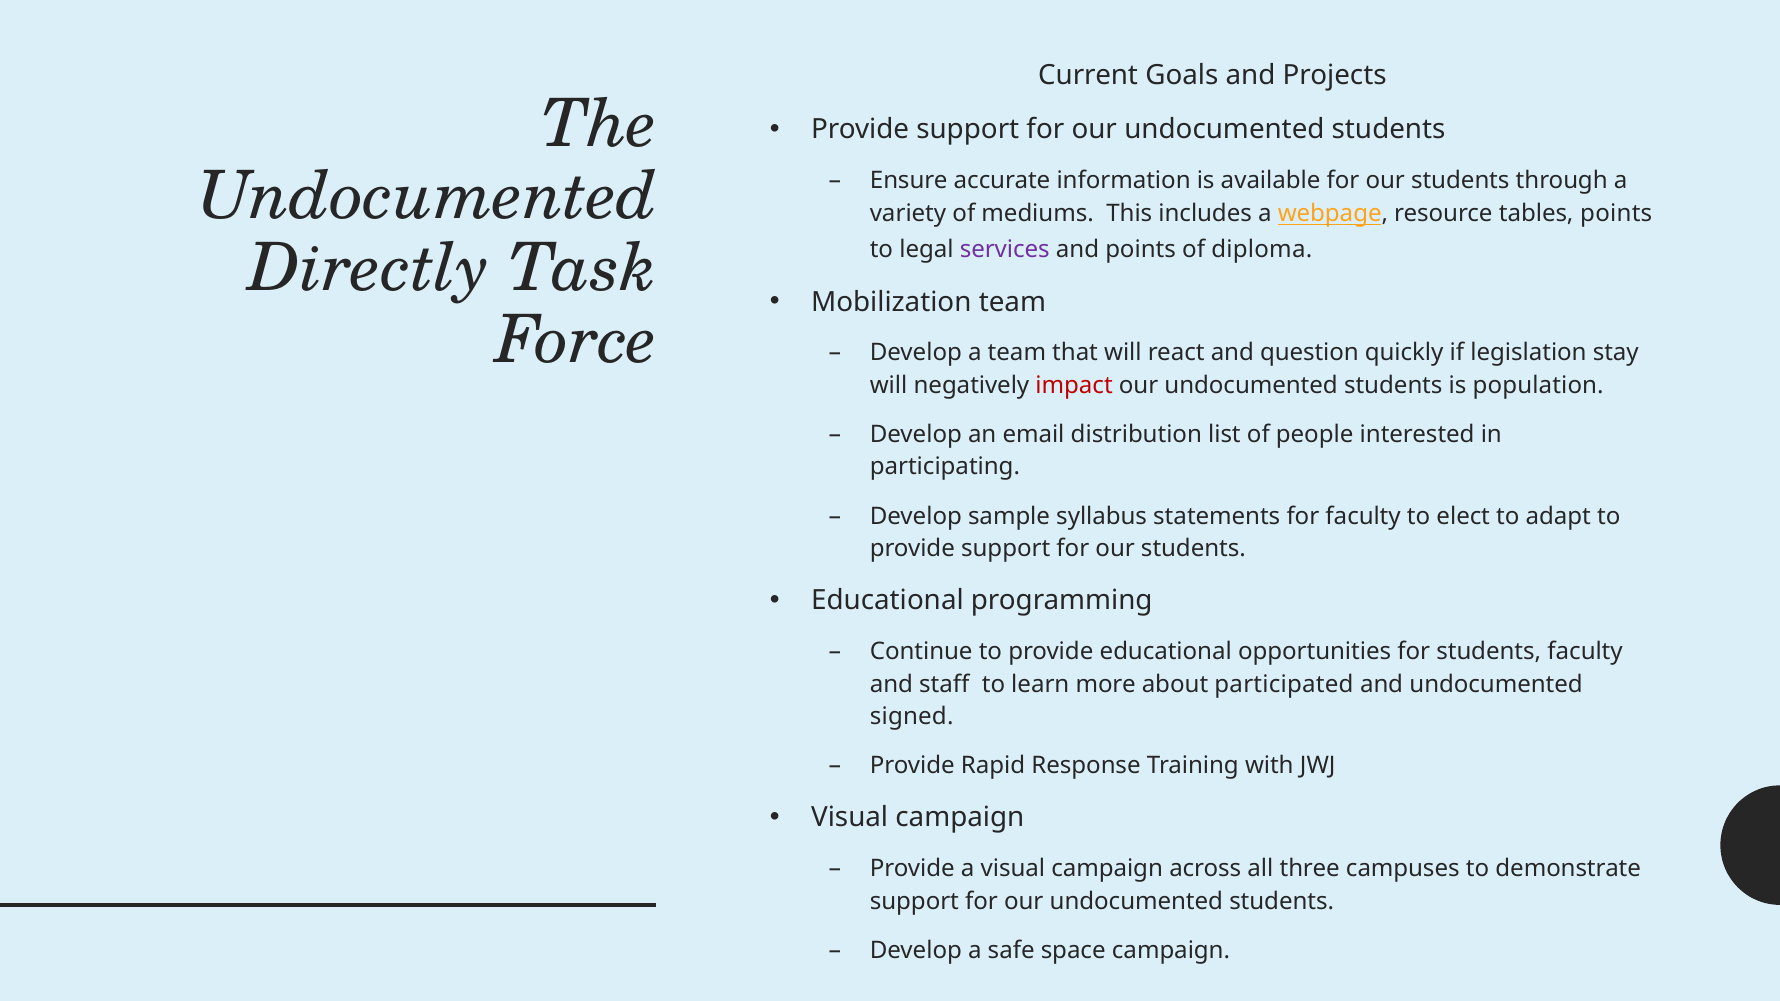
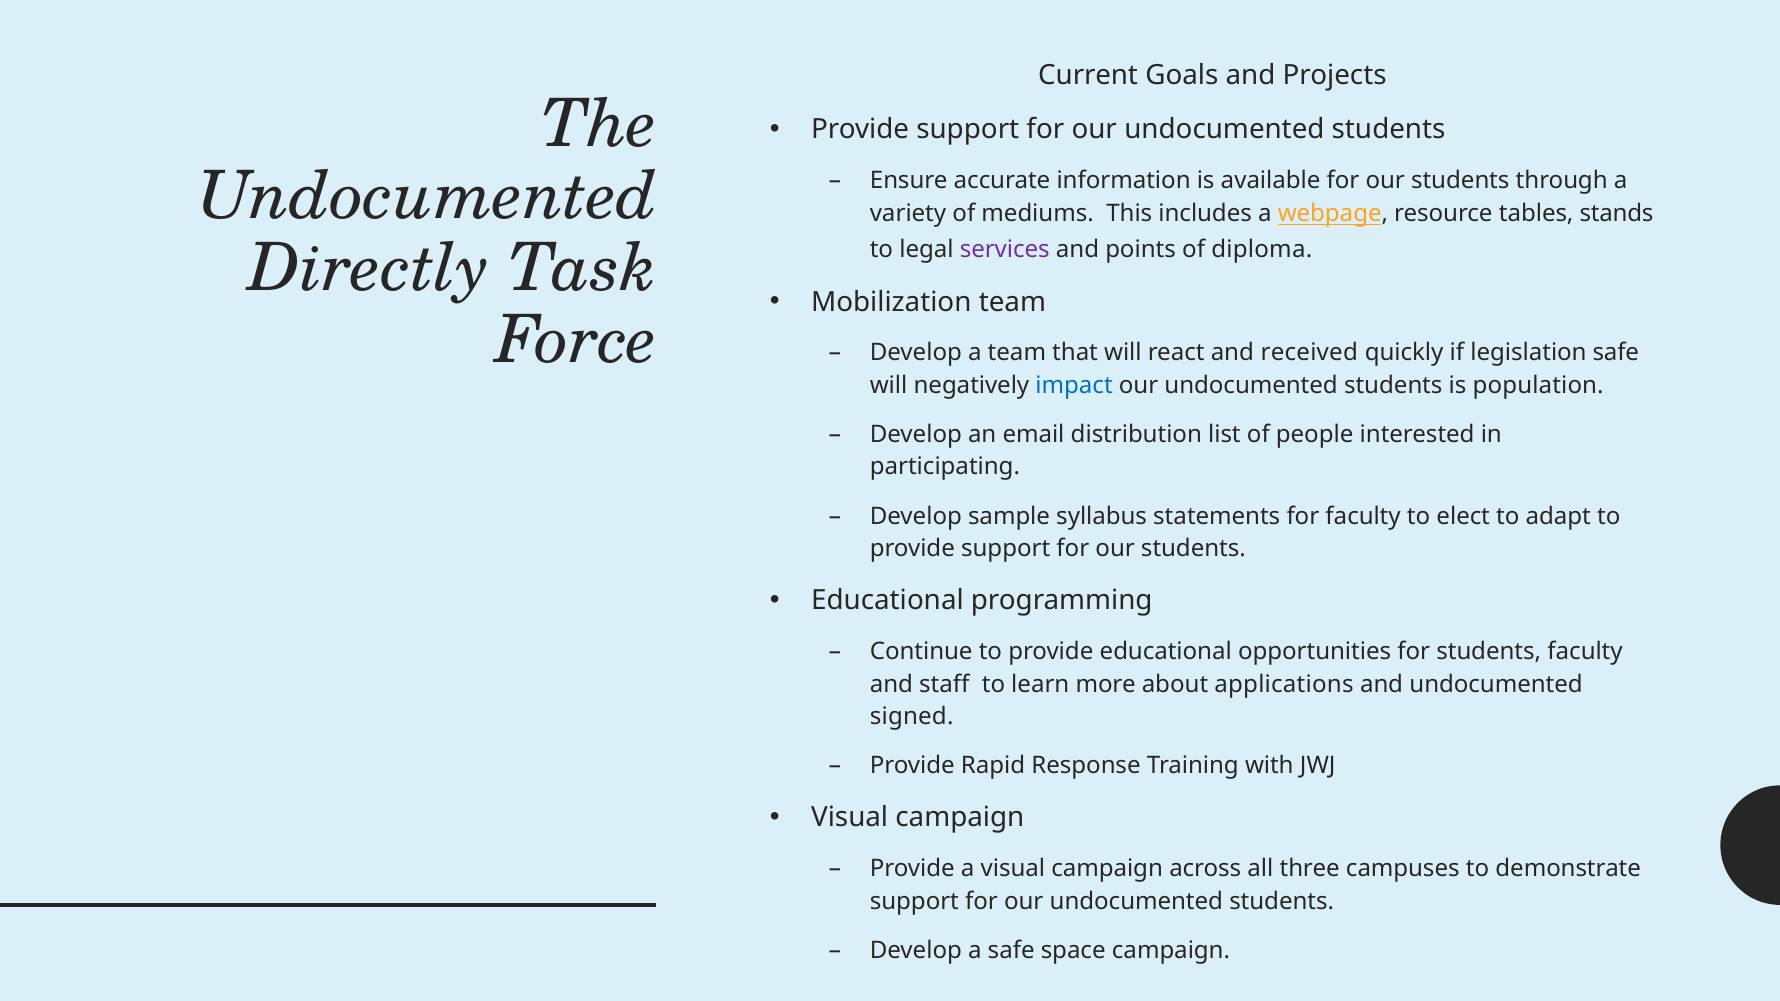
tables points: points -> stands
question: question -> received
legislation stay: stay -> safe
impact colour: red -> blue
participated: participated -> applications
